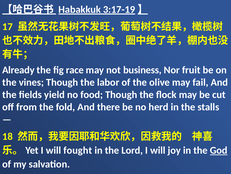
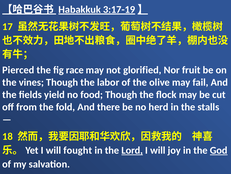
Already: Already -> Pierced
business: business -> glorified
Lord underline: none -> present
